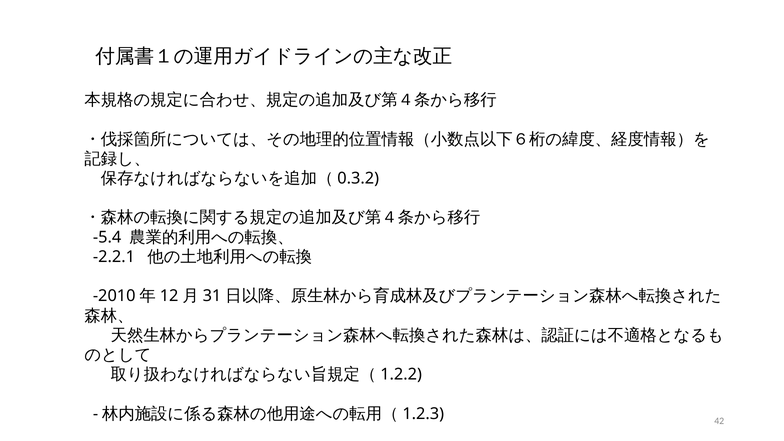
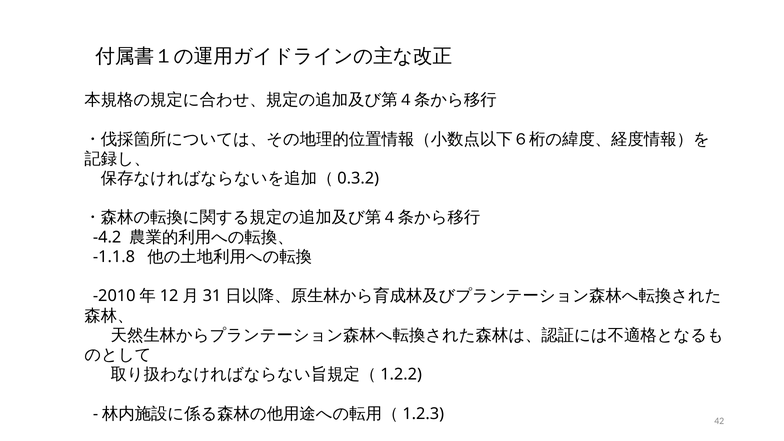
-5.4: -5.4 -> -4.2
-2.2.1: -2.2.1 -> -1.1.8
